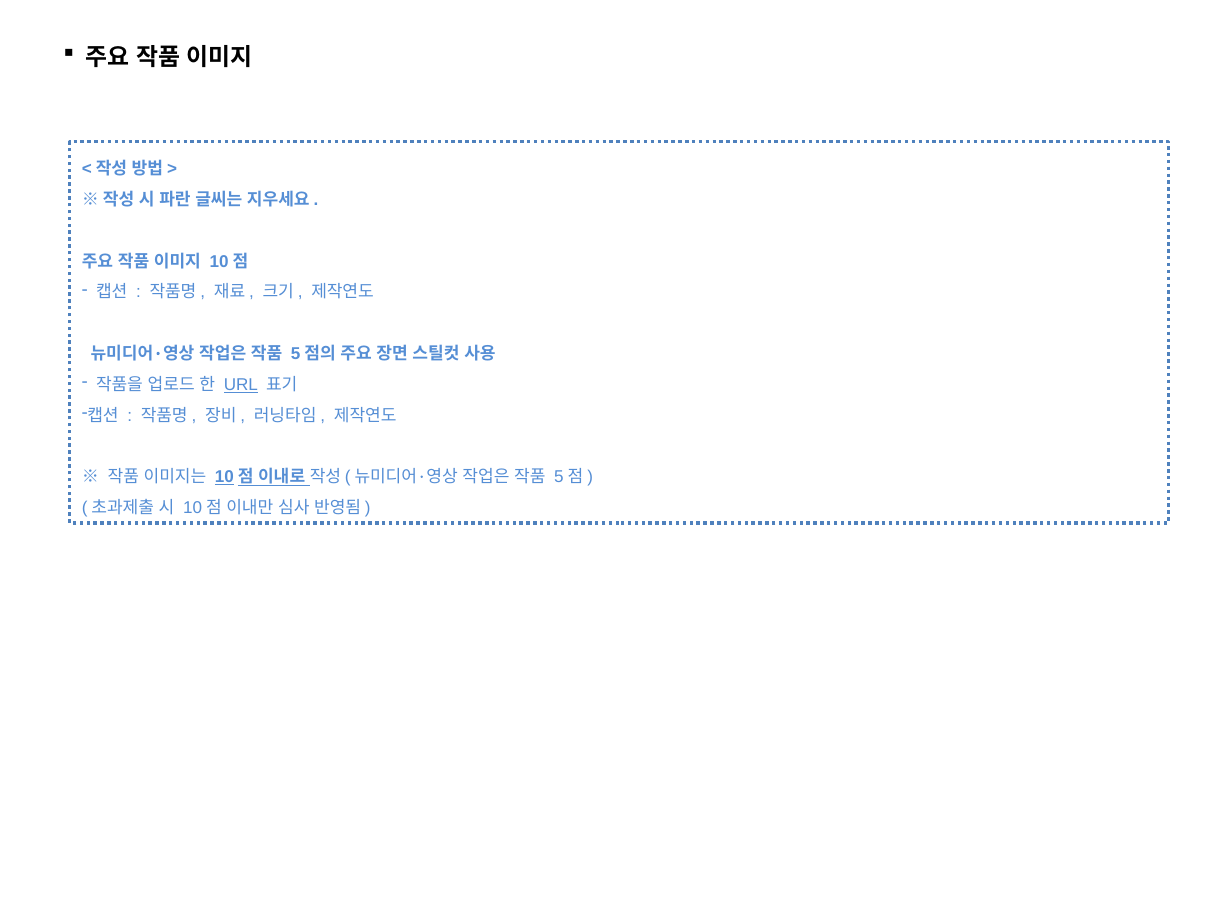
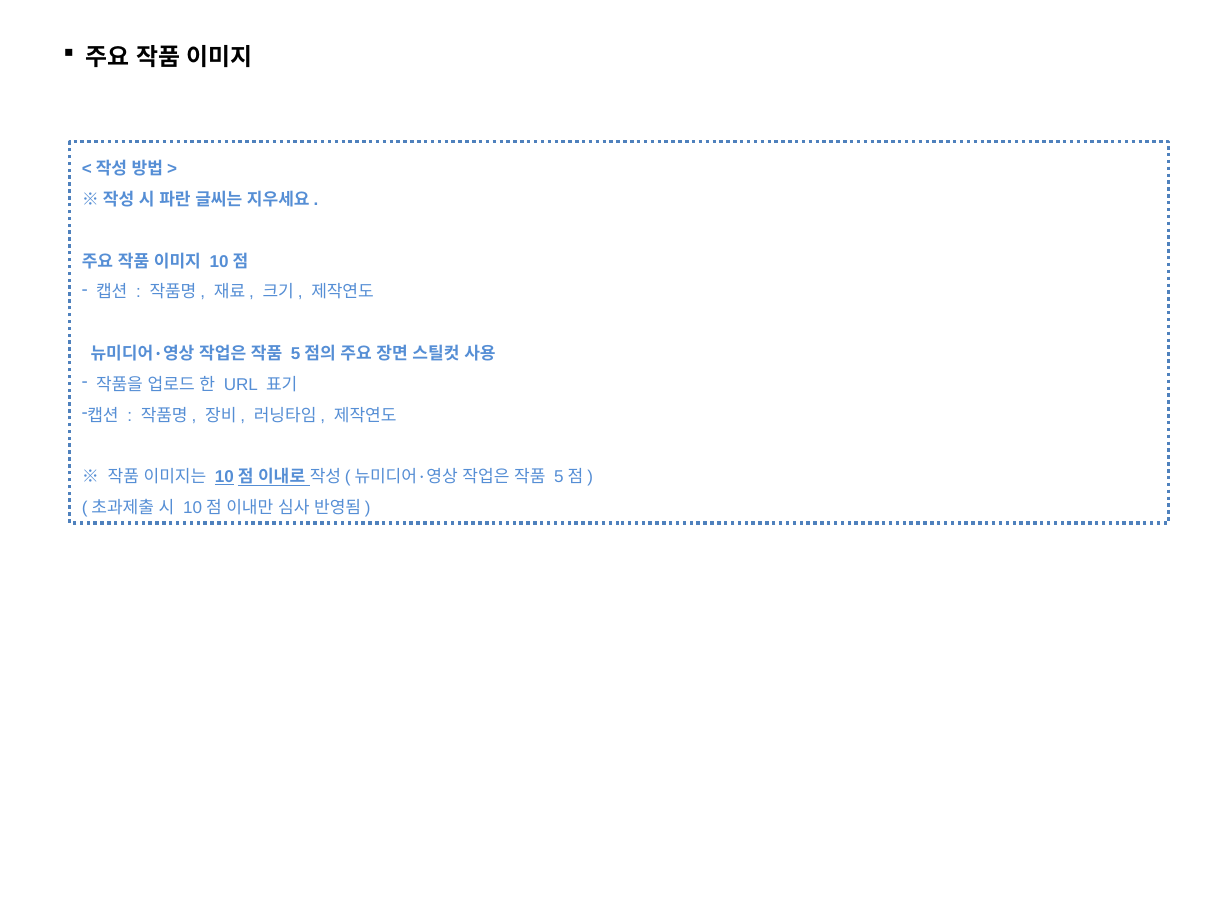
URL underline: present -> none
